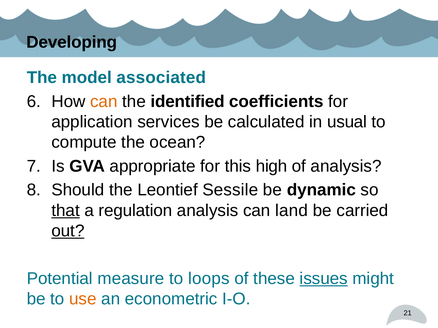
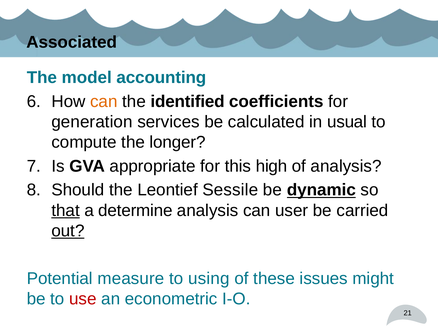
Developing: Developing -> Associated
associated: associated -> accounting
application: application -> generation
ocean: ocean -> longer
dynamic underline: none -> present
regulation: regulation -> determine
land: land -> user
loops: loops -> using
issues underline: present -> none
use colour: orange -> red
